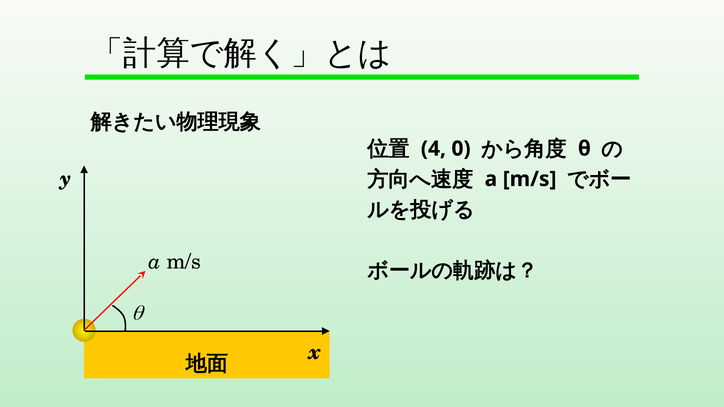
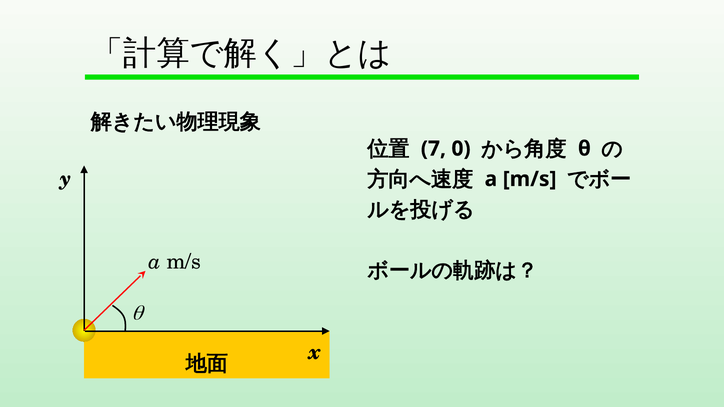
4: 4 -> 7
